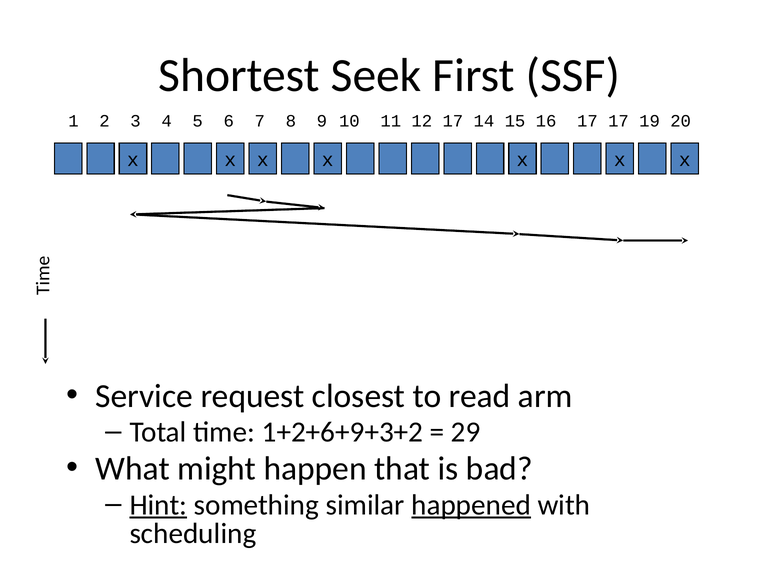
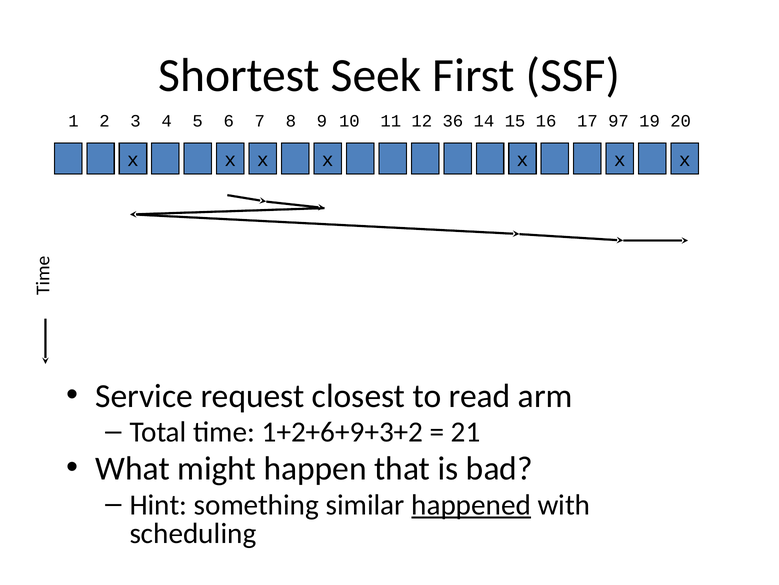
12 17: 17 -> 36
17 17: 17 -> 97
29: 29 -> 21
Hint underline: present -> none
